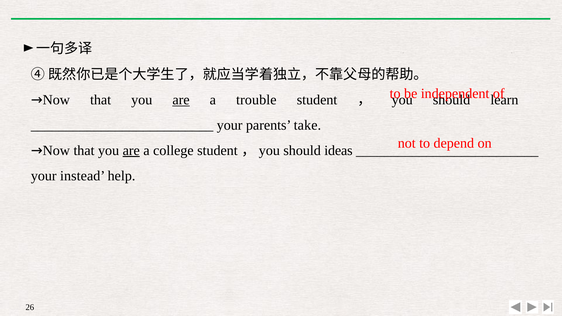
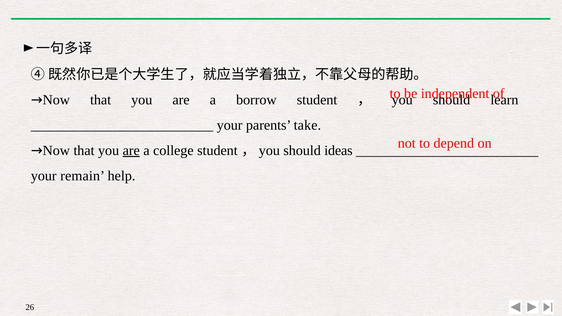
are at (181, 100) underline: present -> none
trouble: trouble -> borrow
instead: instead -> remain
